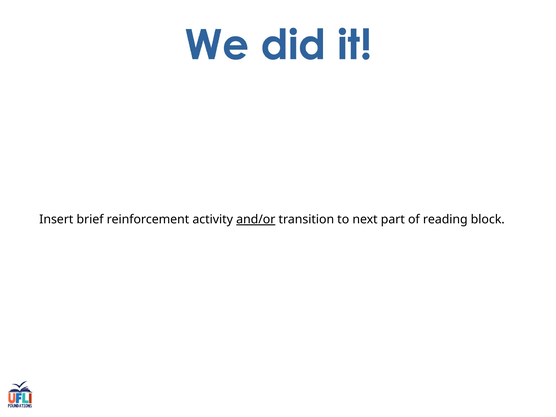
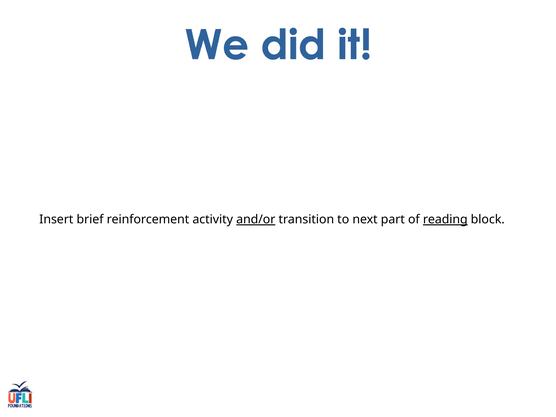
reading underline: none -> present
